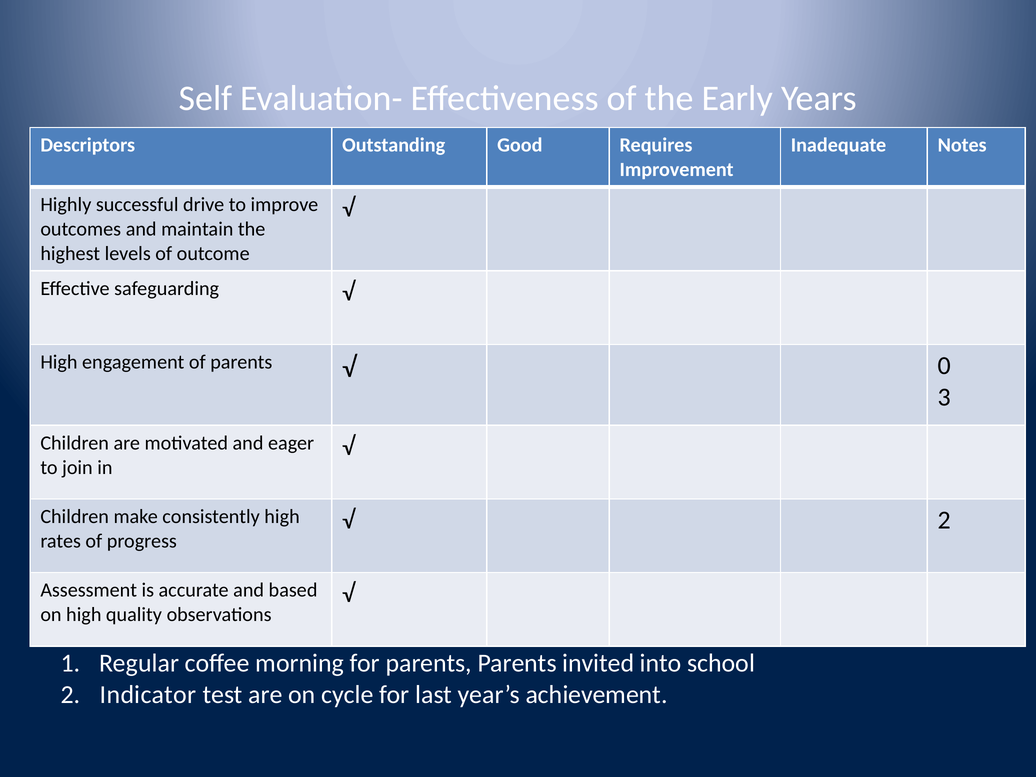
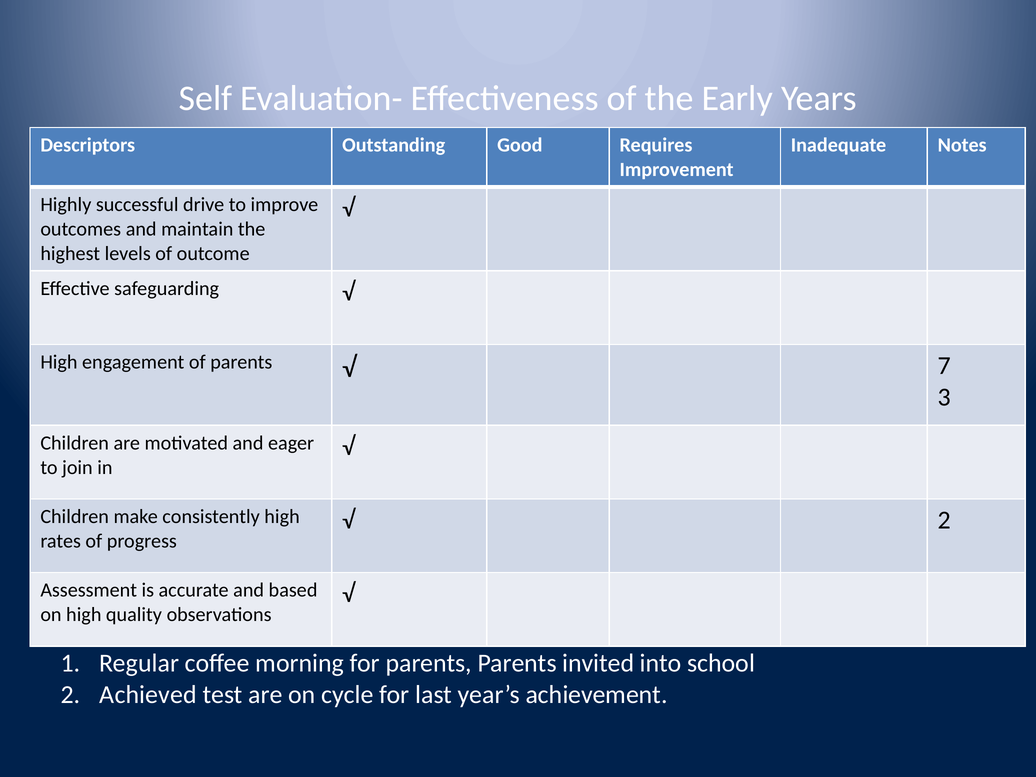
0: 0 -> 7
Indicator: Indicator -> Achieved
